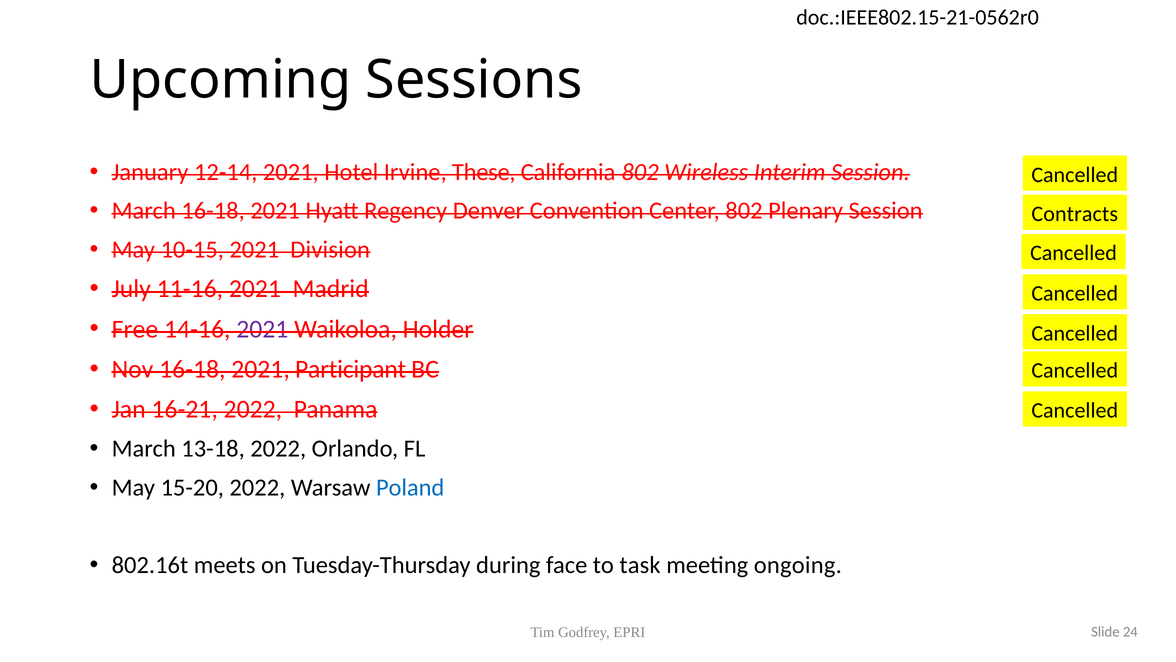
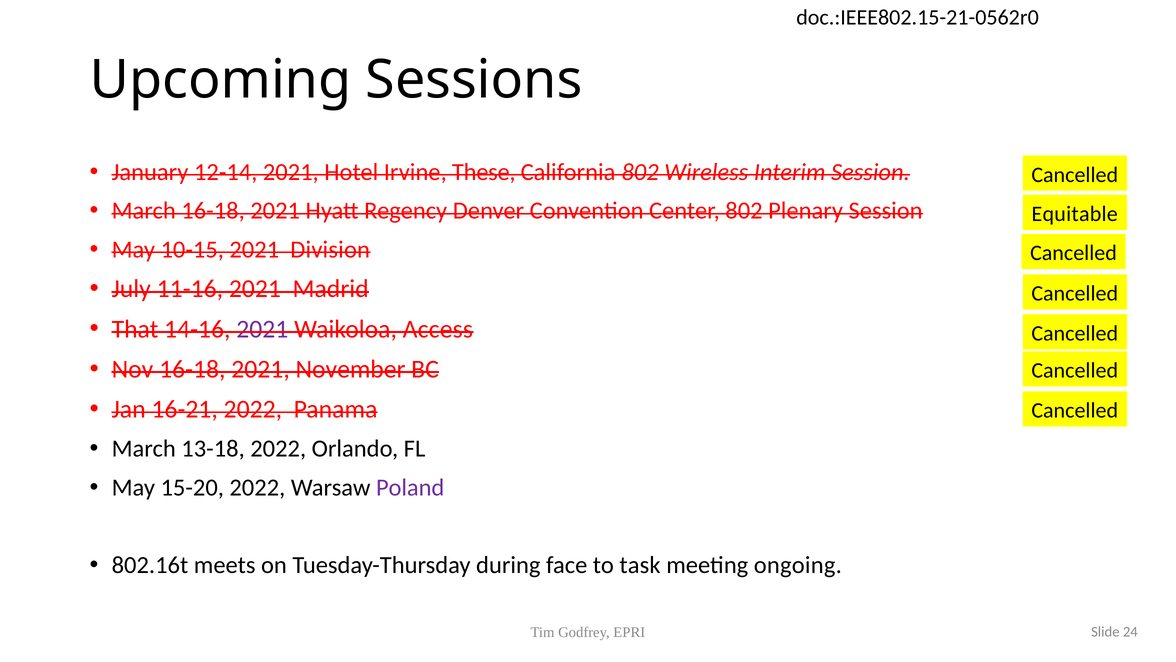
Contracts: Contracts -> Equitable
Free: Free -> That
Holder: Holder -> Access
Participant: Participant -> November
Poland colour: blue -> purple
